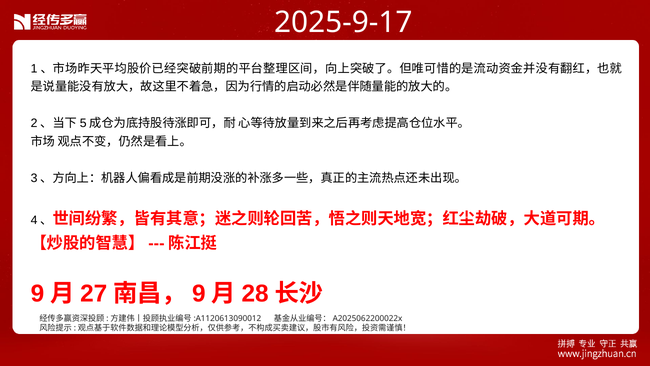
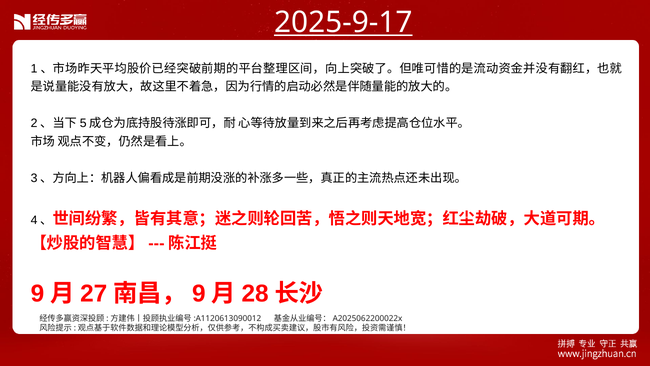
2025-9-17 underline: none -> present
